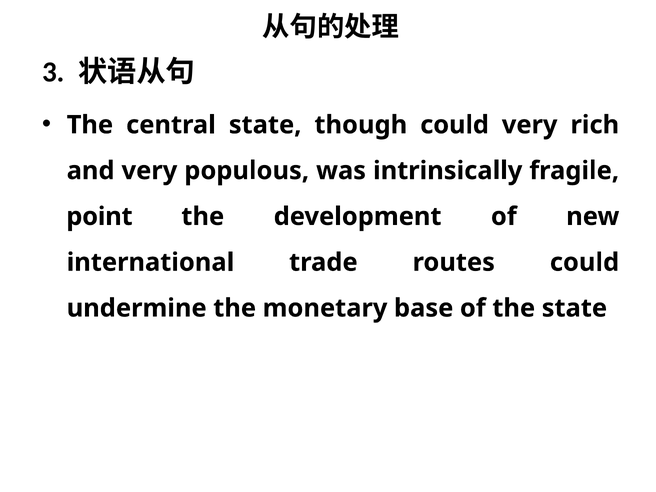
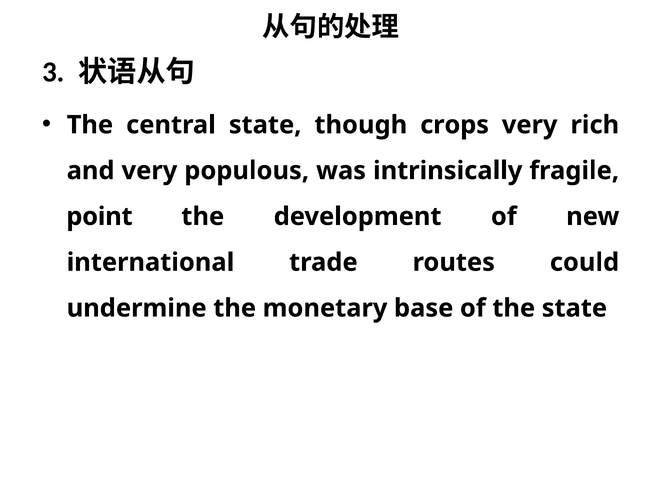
though could: could -> crops
